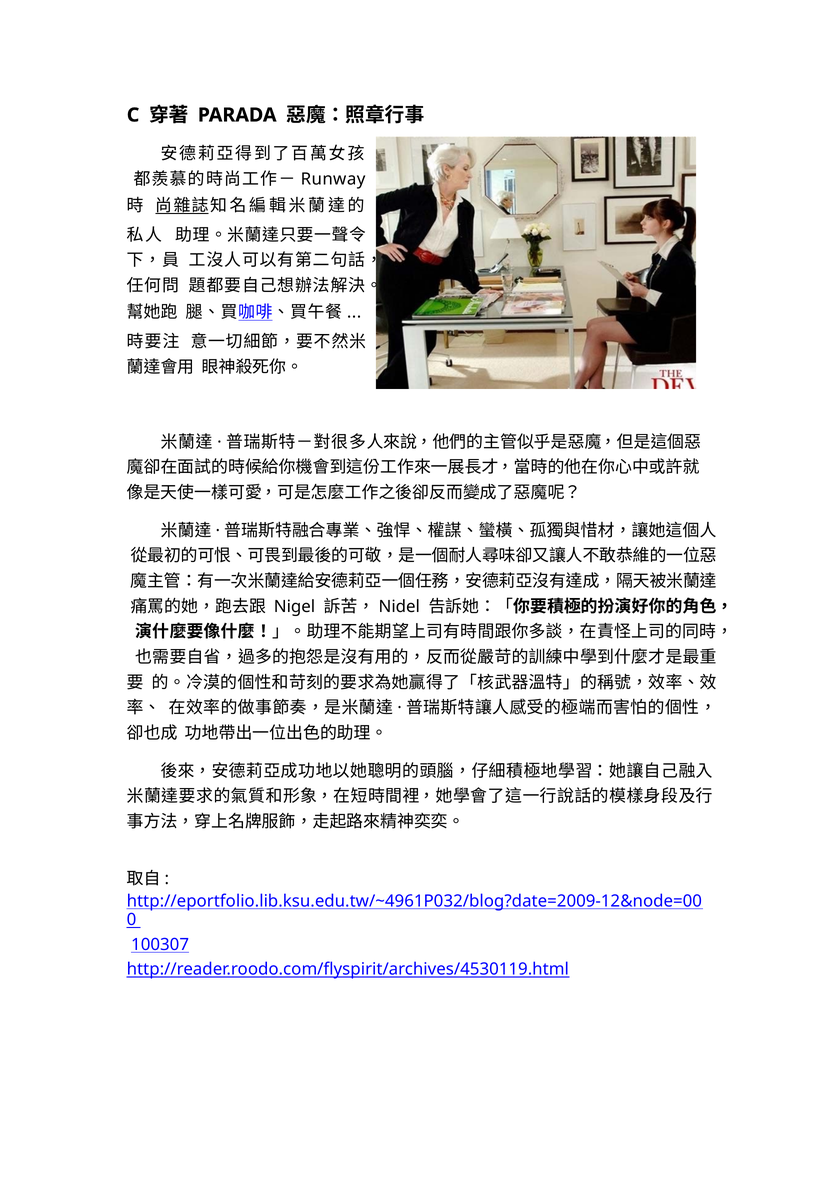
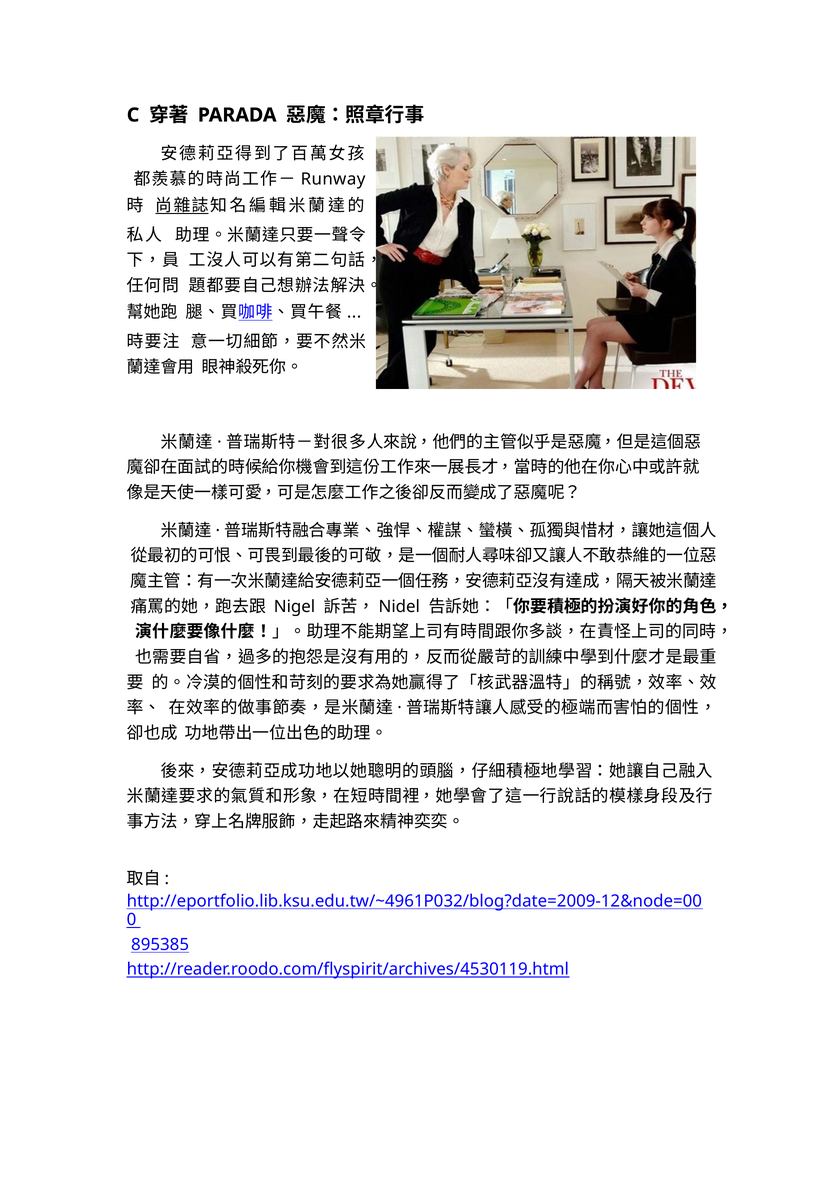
100307: 100307 -> 895385
